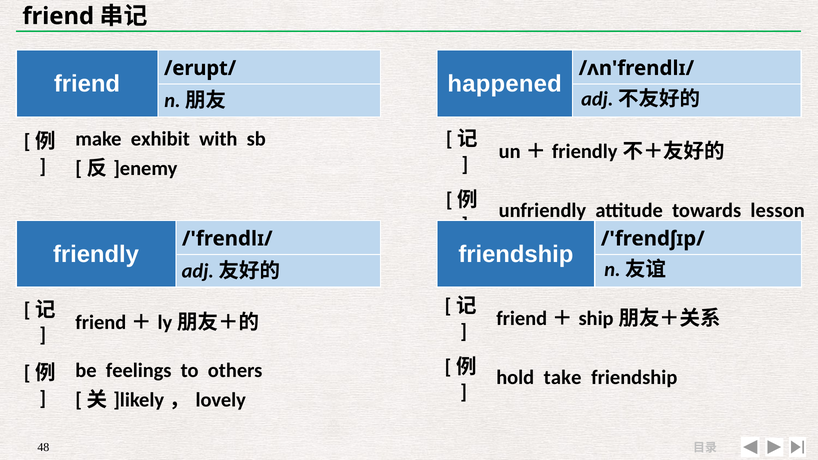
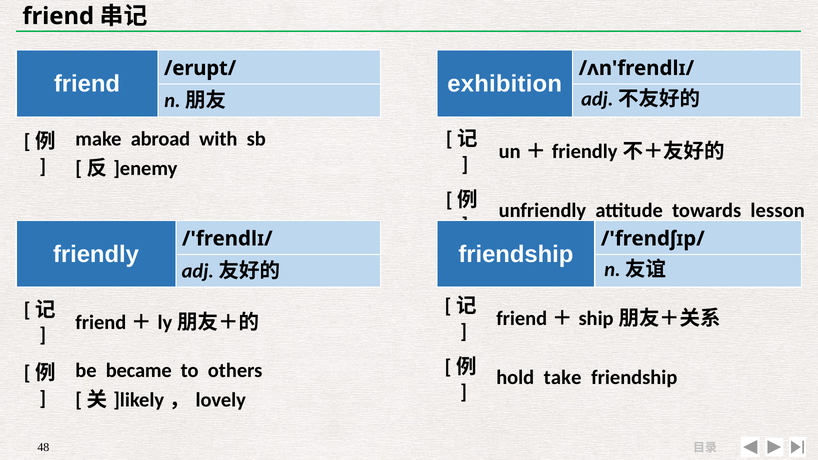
happened: happened -> exhibition
exhibit: exhibit -> abroad
feelings: feelings -> became
